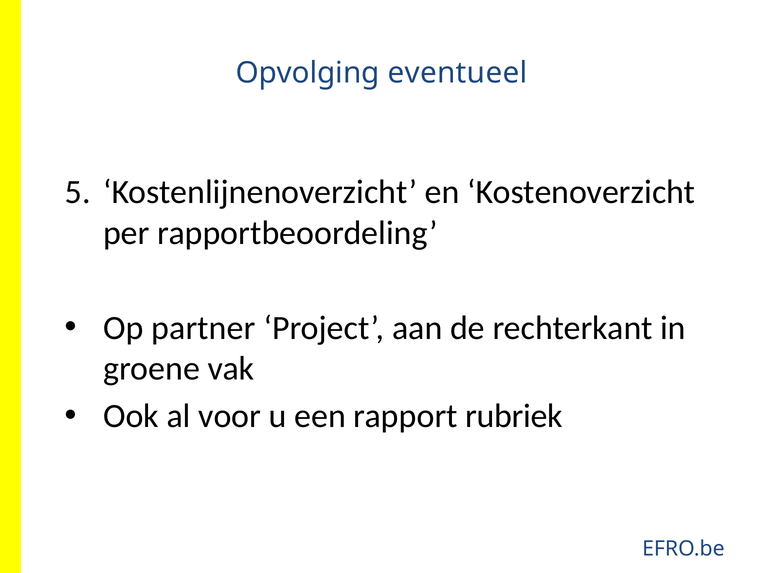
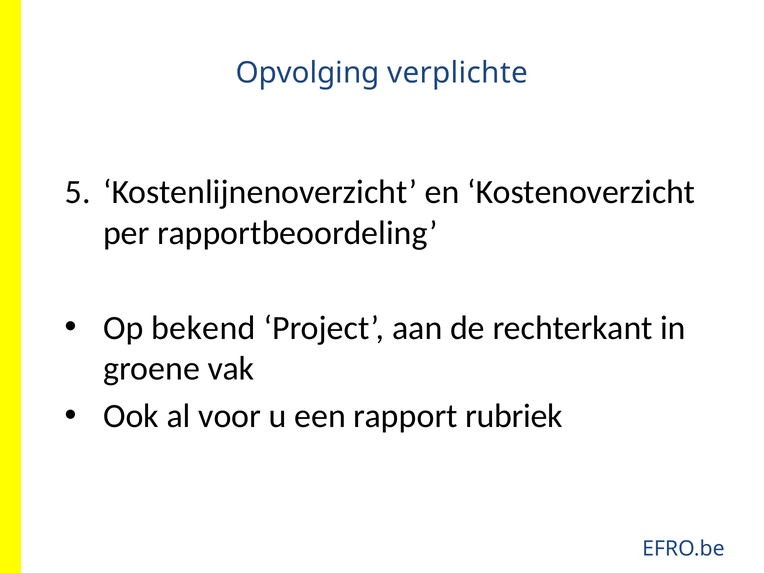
eventueel: eventueel -> verplichte
partner: partner -> bekend
